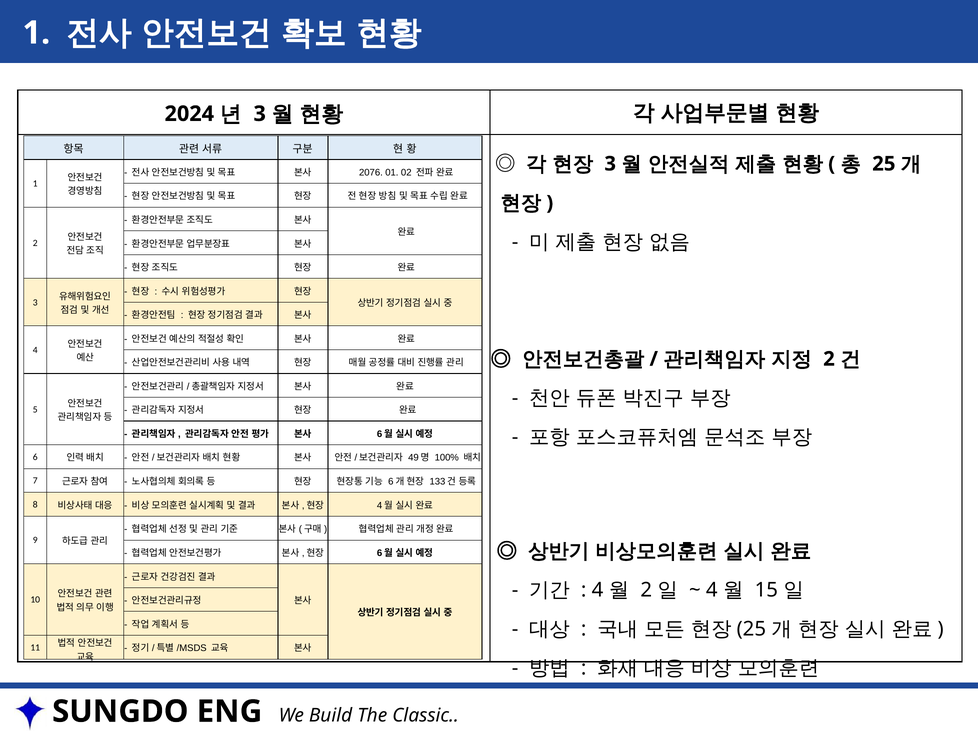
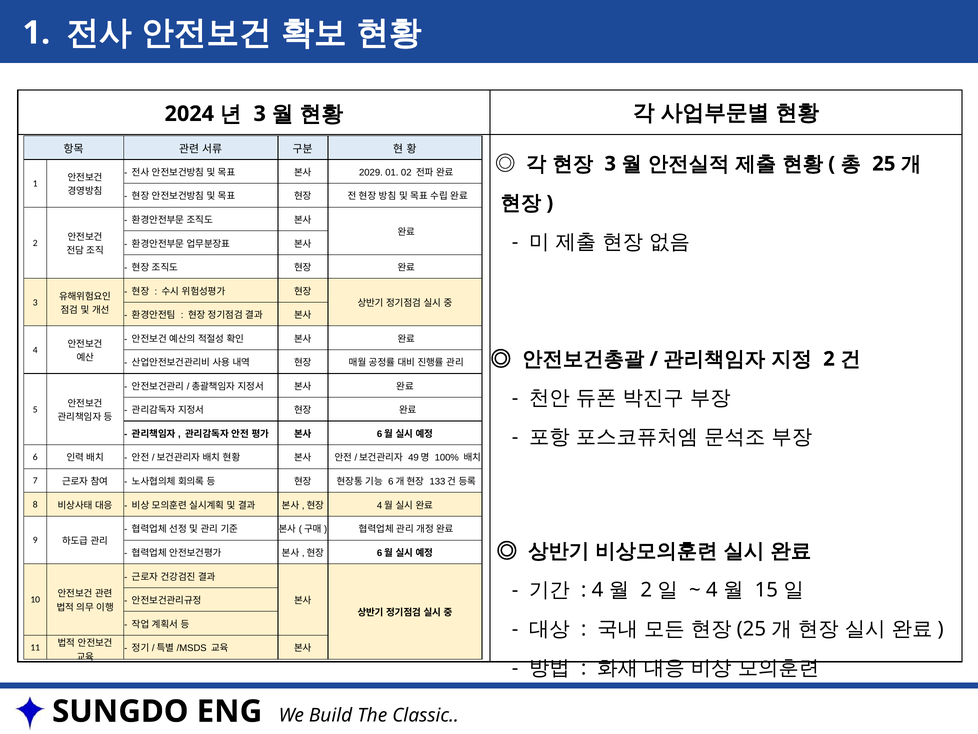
2076: 2076 -> 2029
